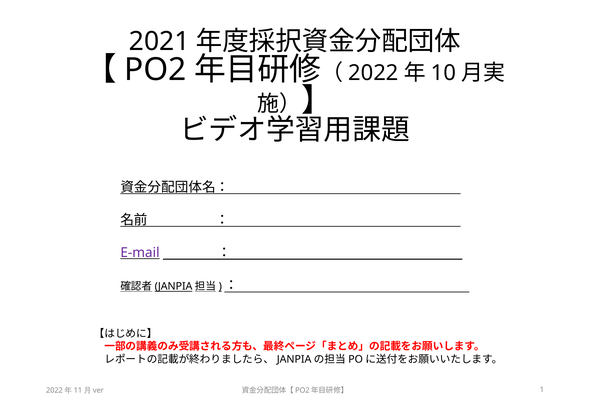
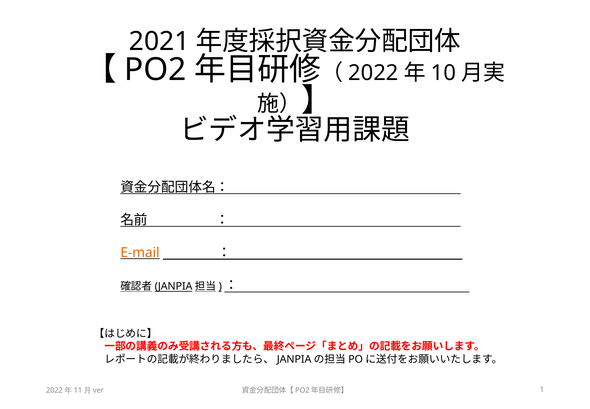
E-mail colour: purple -> orange
